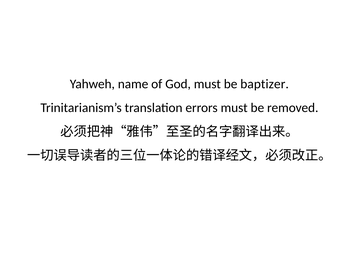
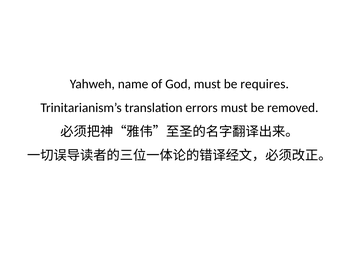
baptizer: baptizer -> requires
